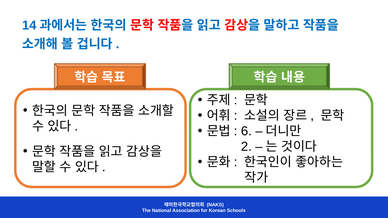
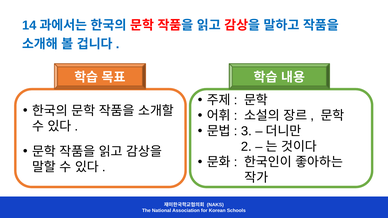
6: 6 -> 3
